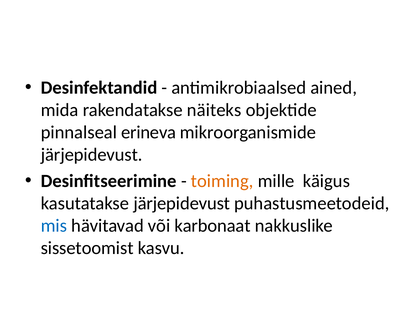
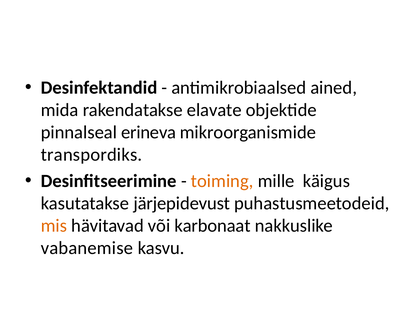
näiteks: näiteks -> elavate
järjepidevust at (92, 155): järjepidevust -> transpordiks
mis colour: blue -> orange
sissetoomist: sissetoomist -> vabanemise
